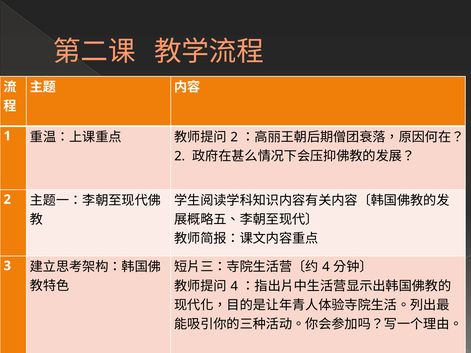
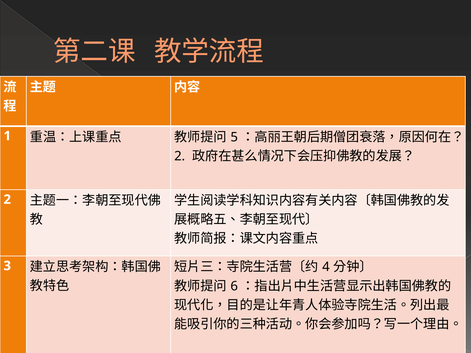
2 at (234, 137): 2 -> 5
4 at (234, 286): 4 -> 6
